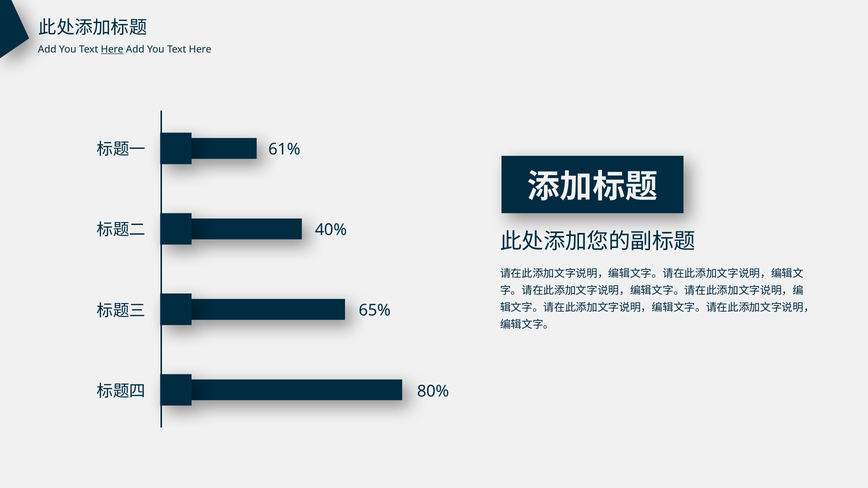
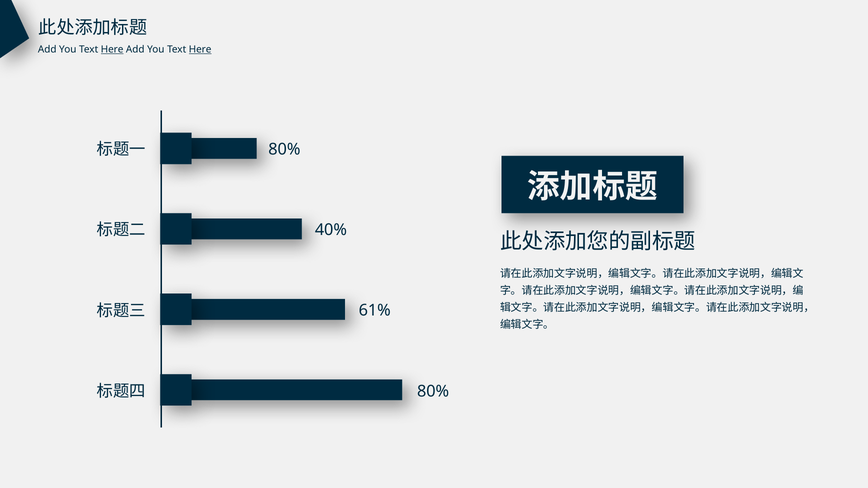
Here at (200, 50) underline: none -> present
61% at (284, 150): 61% -> 80%
65%: 65% -> 61%
